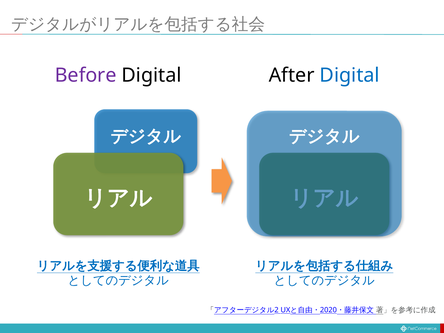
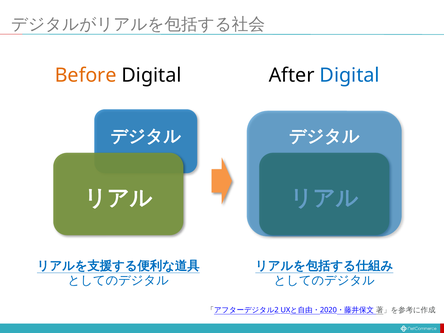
Before colour: purple -> orange
